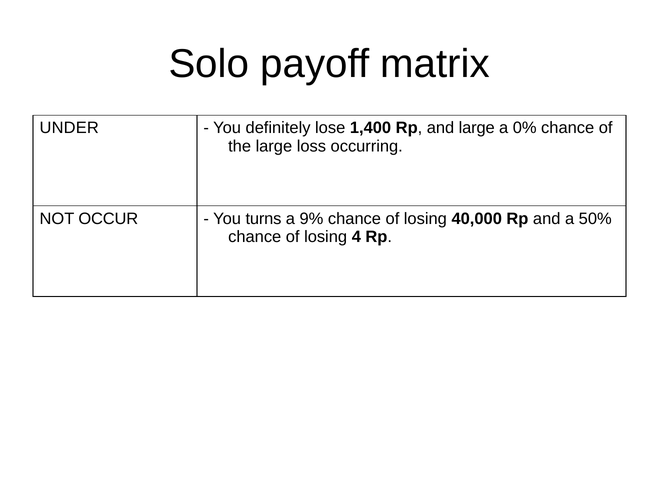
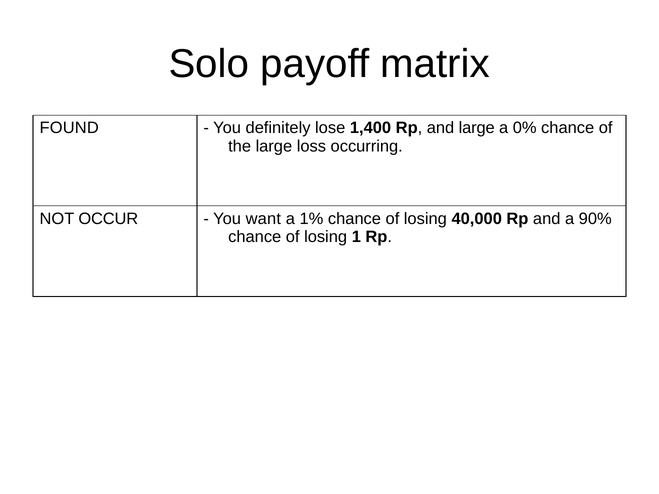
UNDER: UNDER -> FOUND
turns: turns -> want
9%: 9% -> 1%
50%: 50% -> 90%
4: 4 -> 1
